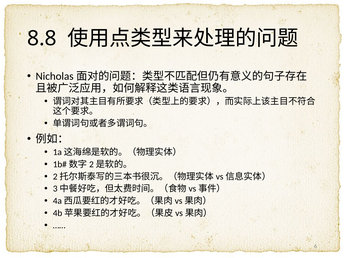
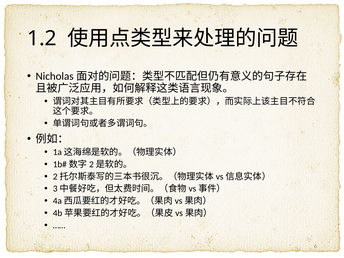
8.8: 8.8 -> 1.2
